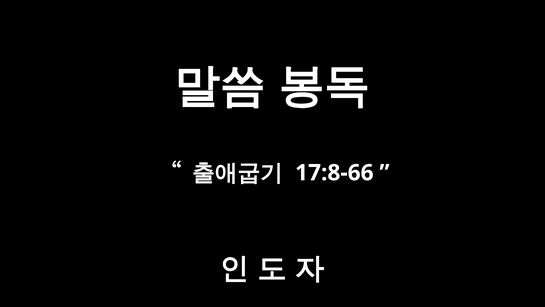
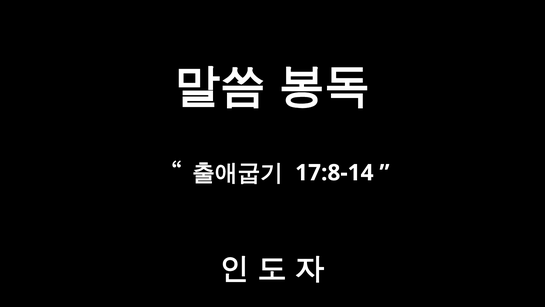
17:8-66: 17:8-66 -> 17:8-14
